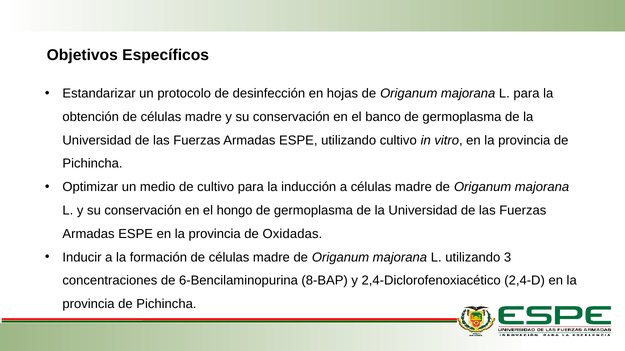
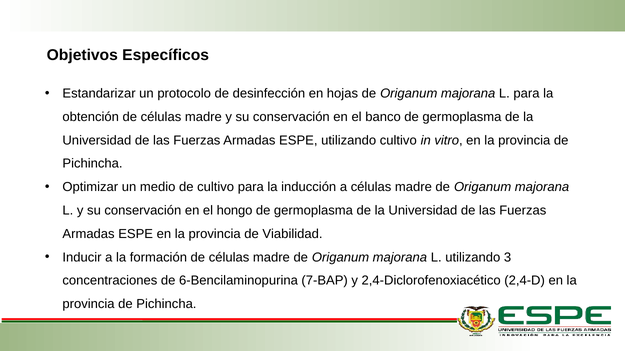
Oxidadas: Oxidadas -> Viabilidad
8-BAP: 8-BAP -> 7-BAP
